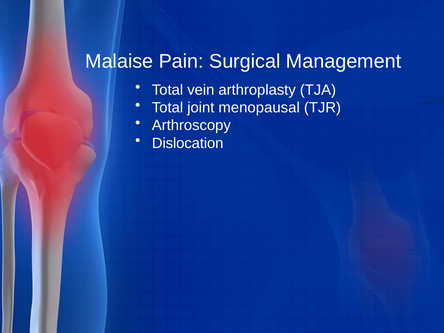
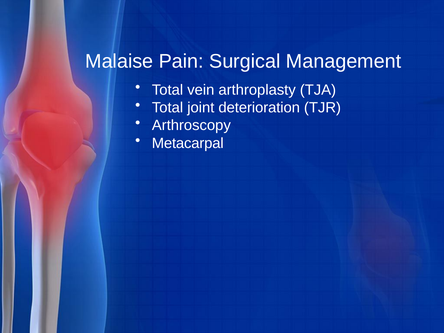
menopausal: menopausal -> deterioration
Dislocation: Dislocation -> Metacarpal
